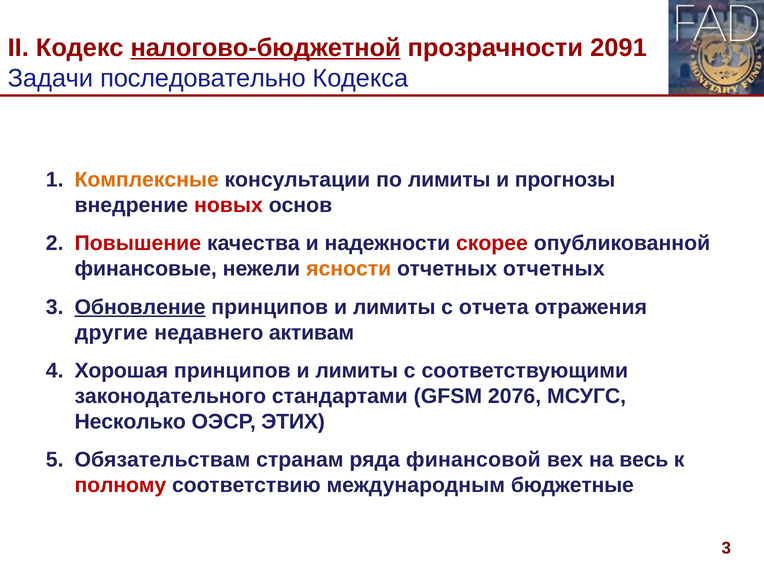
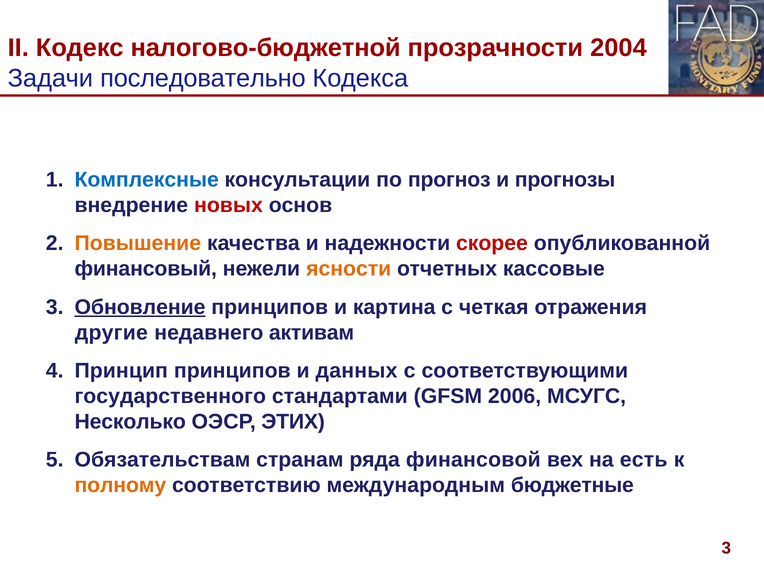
налогово-бюджетной underline: present -> none
2091: 2091 -> 2004
Комплексные colour: orange -> blue
по лимиты: лимиты -> прогноз
Повышение colour: red -> orange
финансовые: финансовые -> финансовый
отчетных отчетных: отчетных -> кассовые
лимиты at (394, 307): лимиты -> картина
отчета: отчета -> четкая
Хорошая: Хорошая -> Принцип
лимиты at (357, 371): лимиты -> данных
законодательного: законодательного -> государственного
2076: 2076 -> 2006
весь: весь -> есть
полному colour: red -> orange
